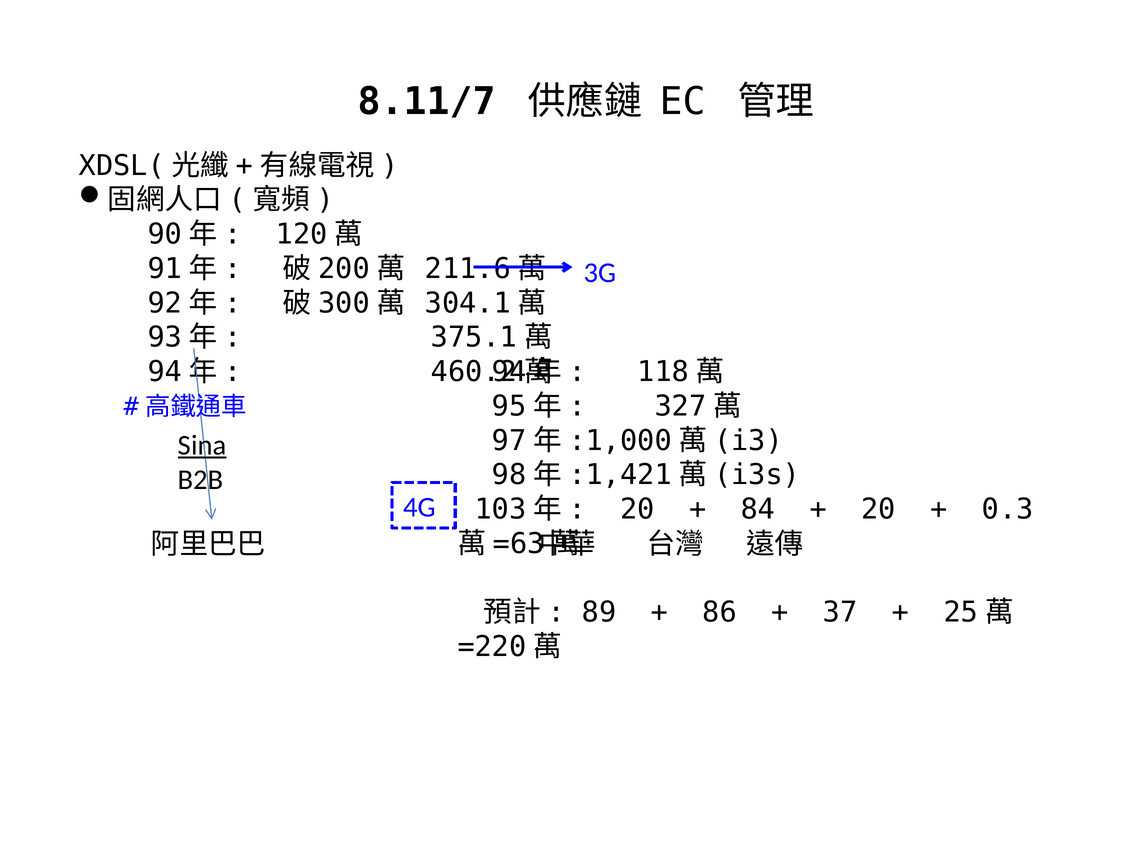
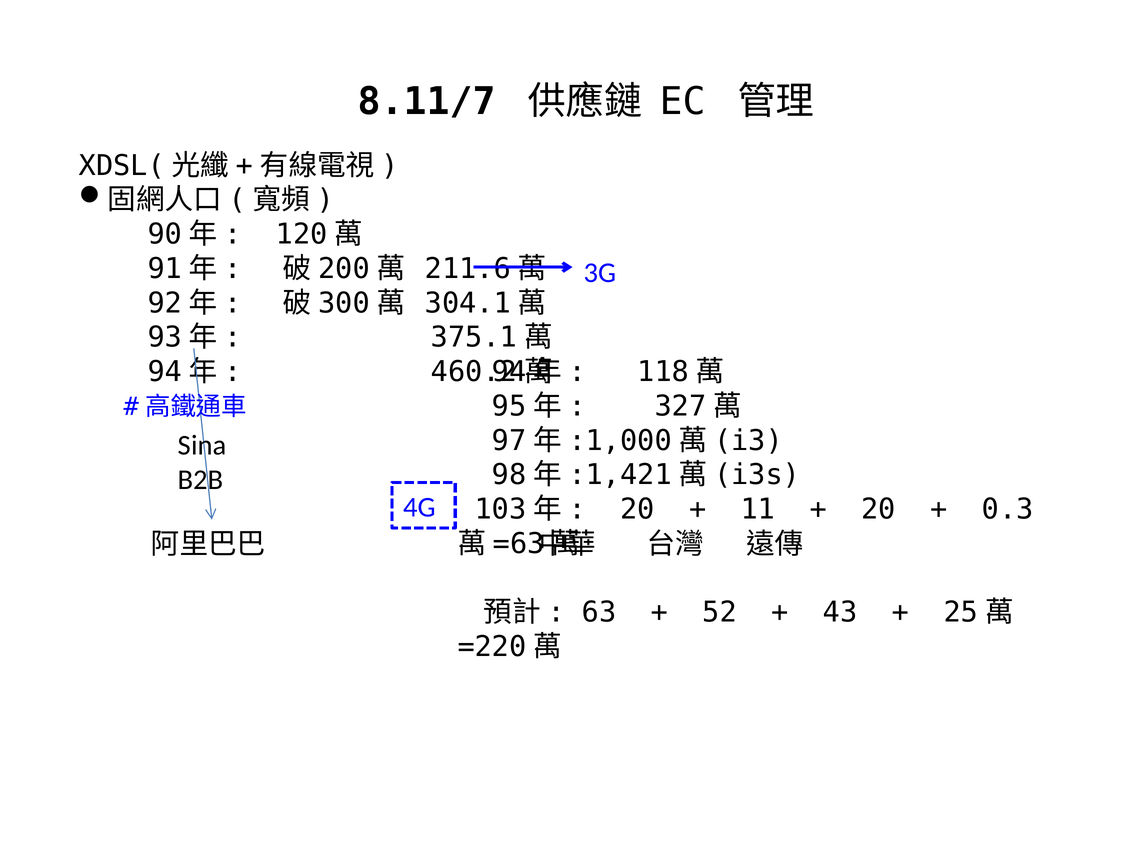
Sina underline: present -> none
84: 84 -> 11
89: 89 -> 63
86: 86 -> 52
37: 37 -> 43
